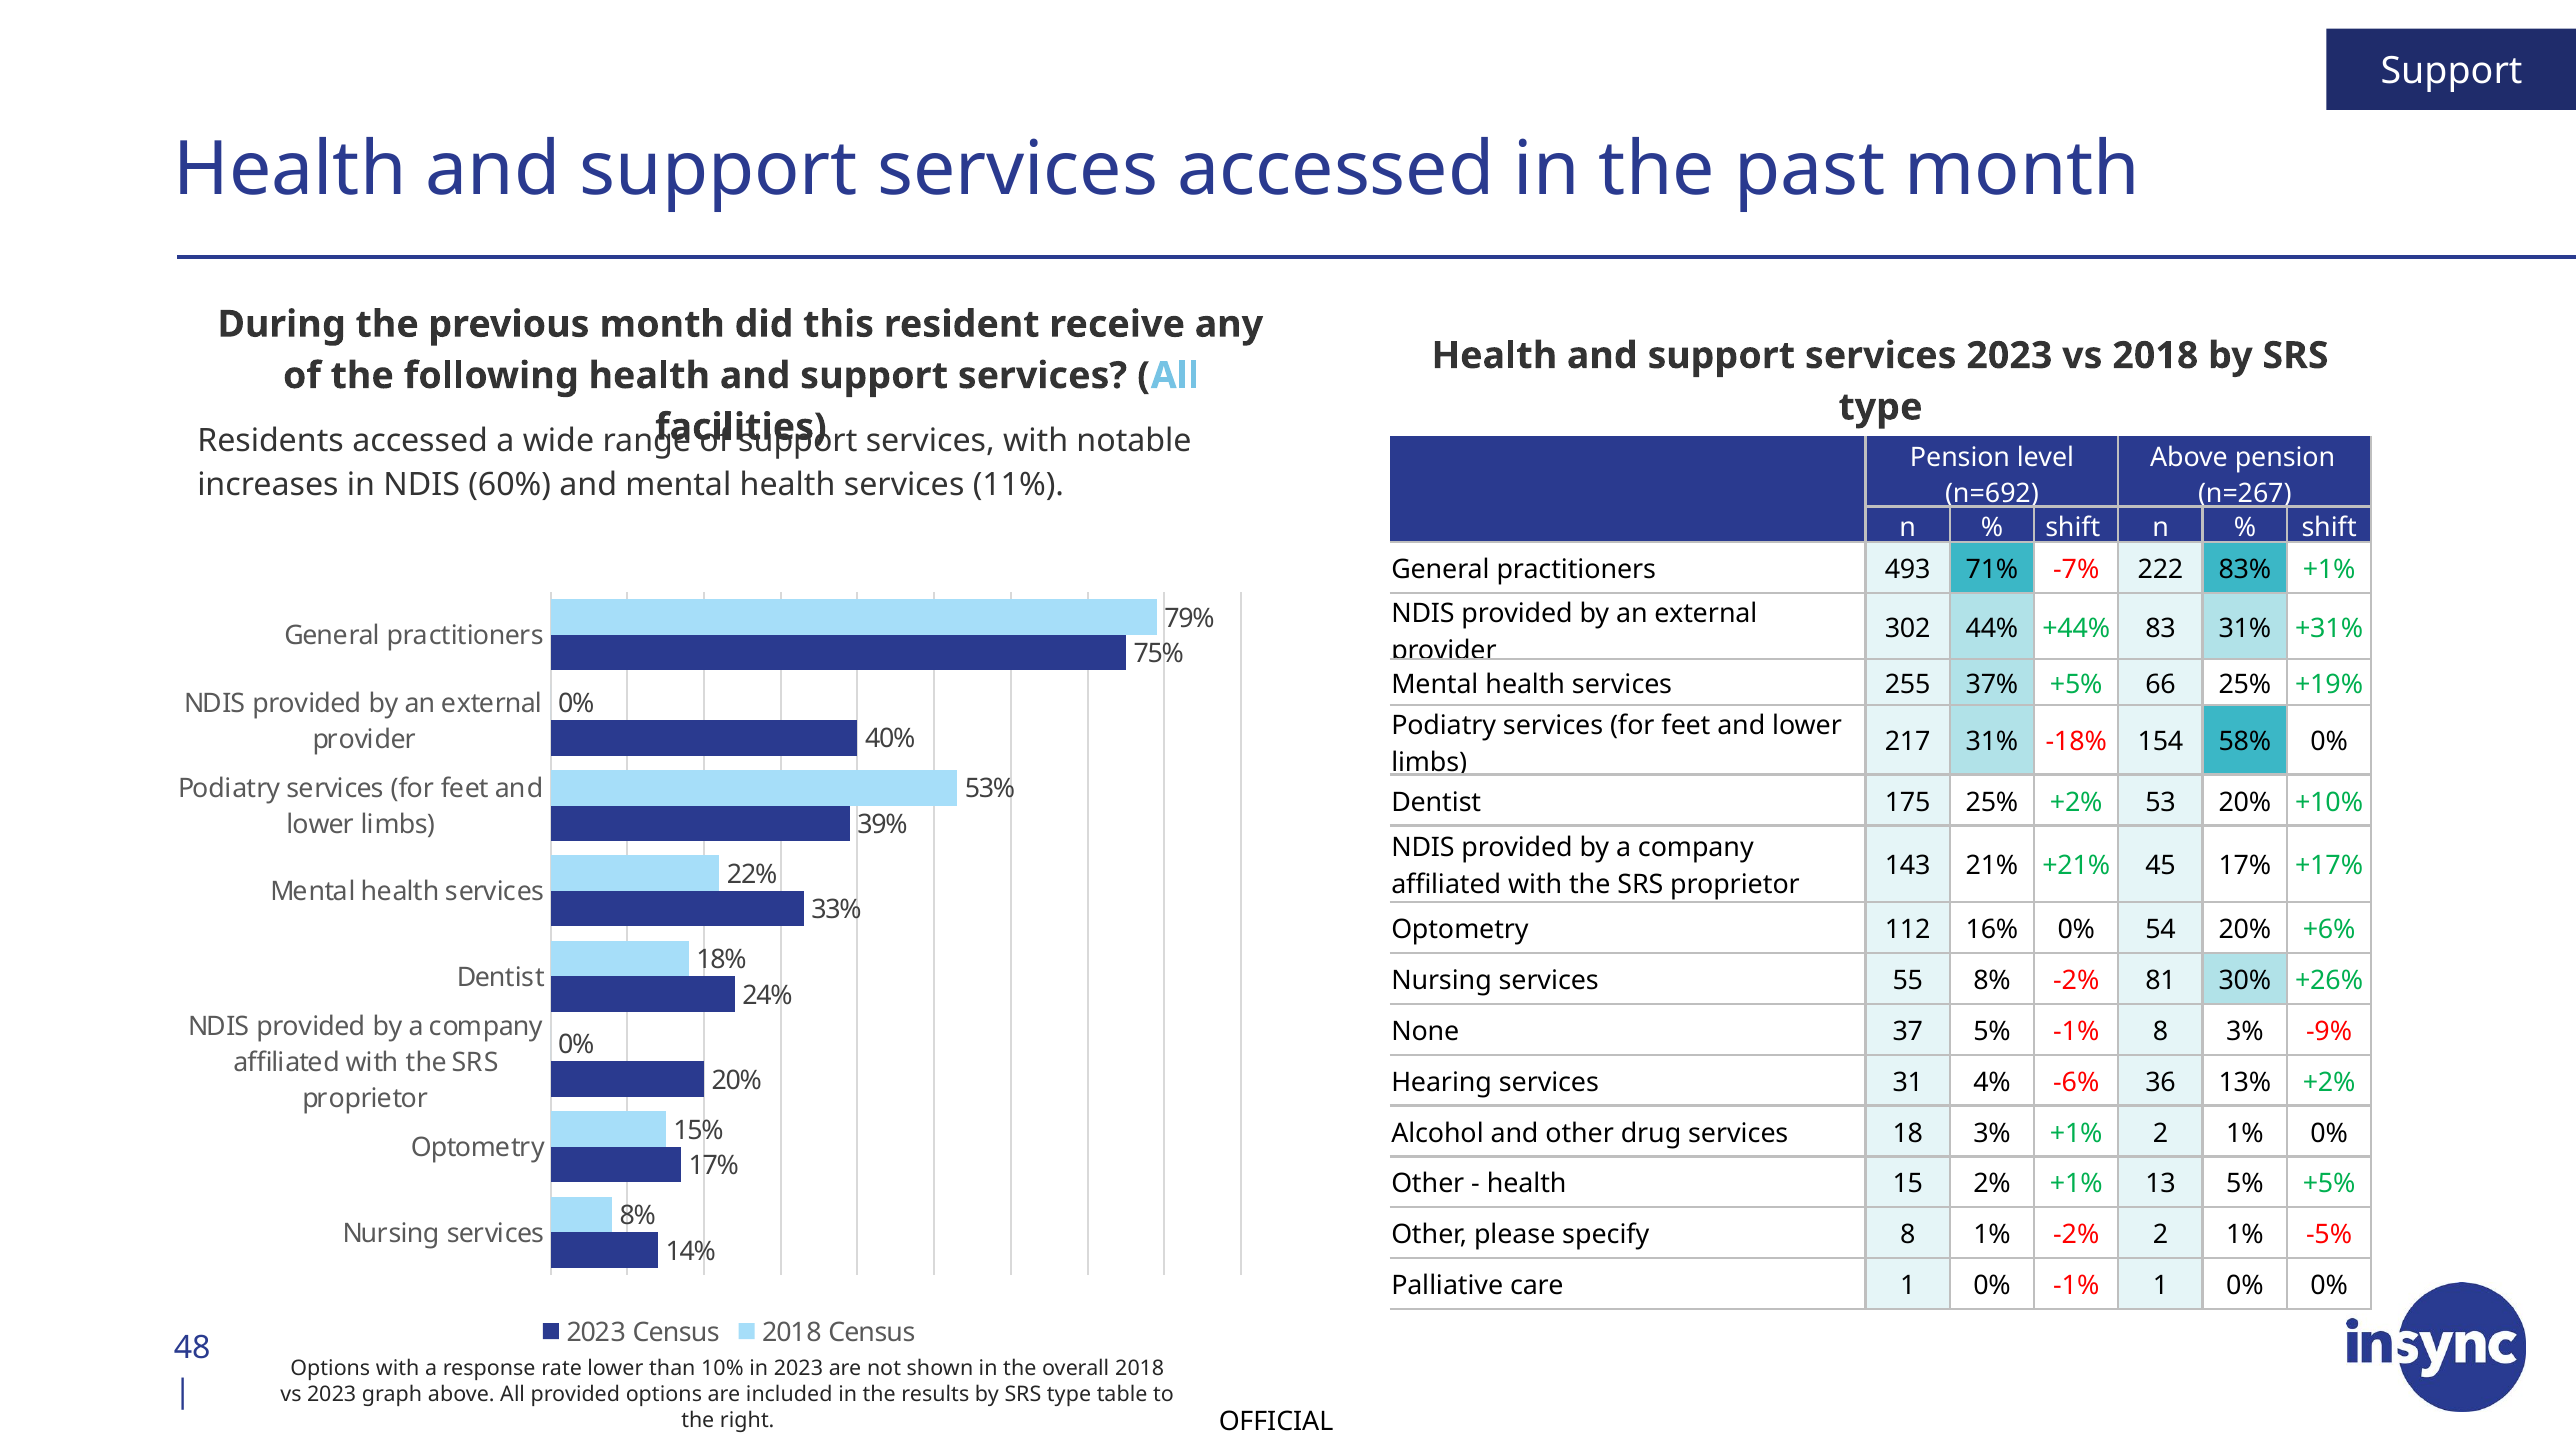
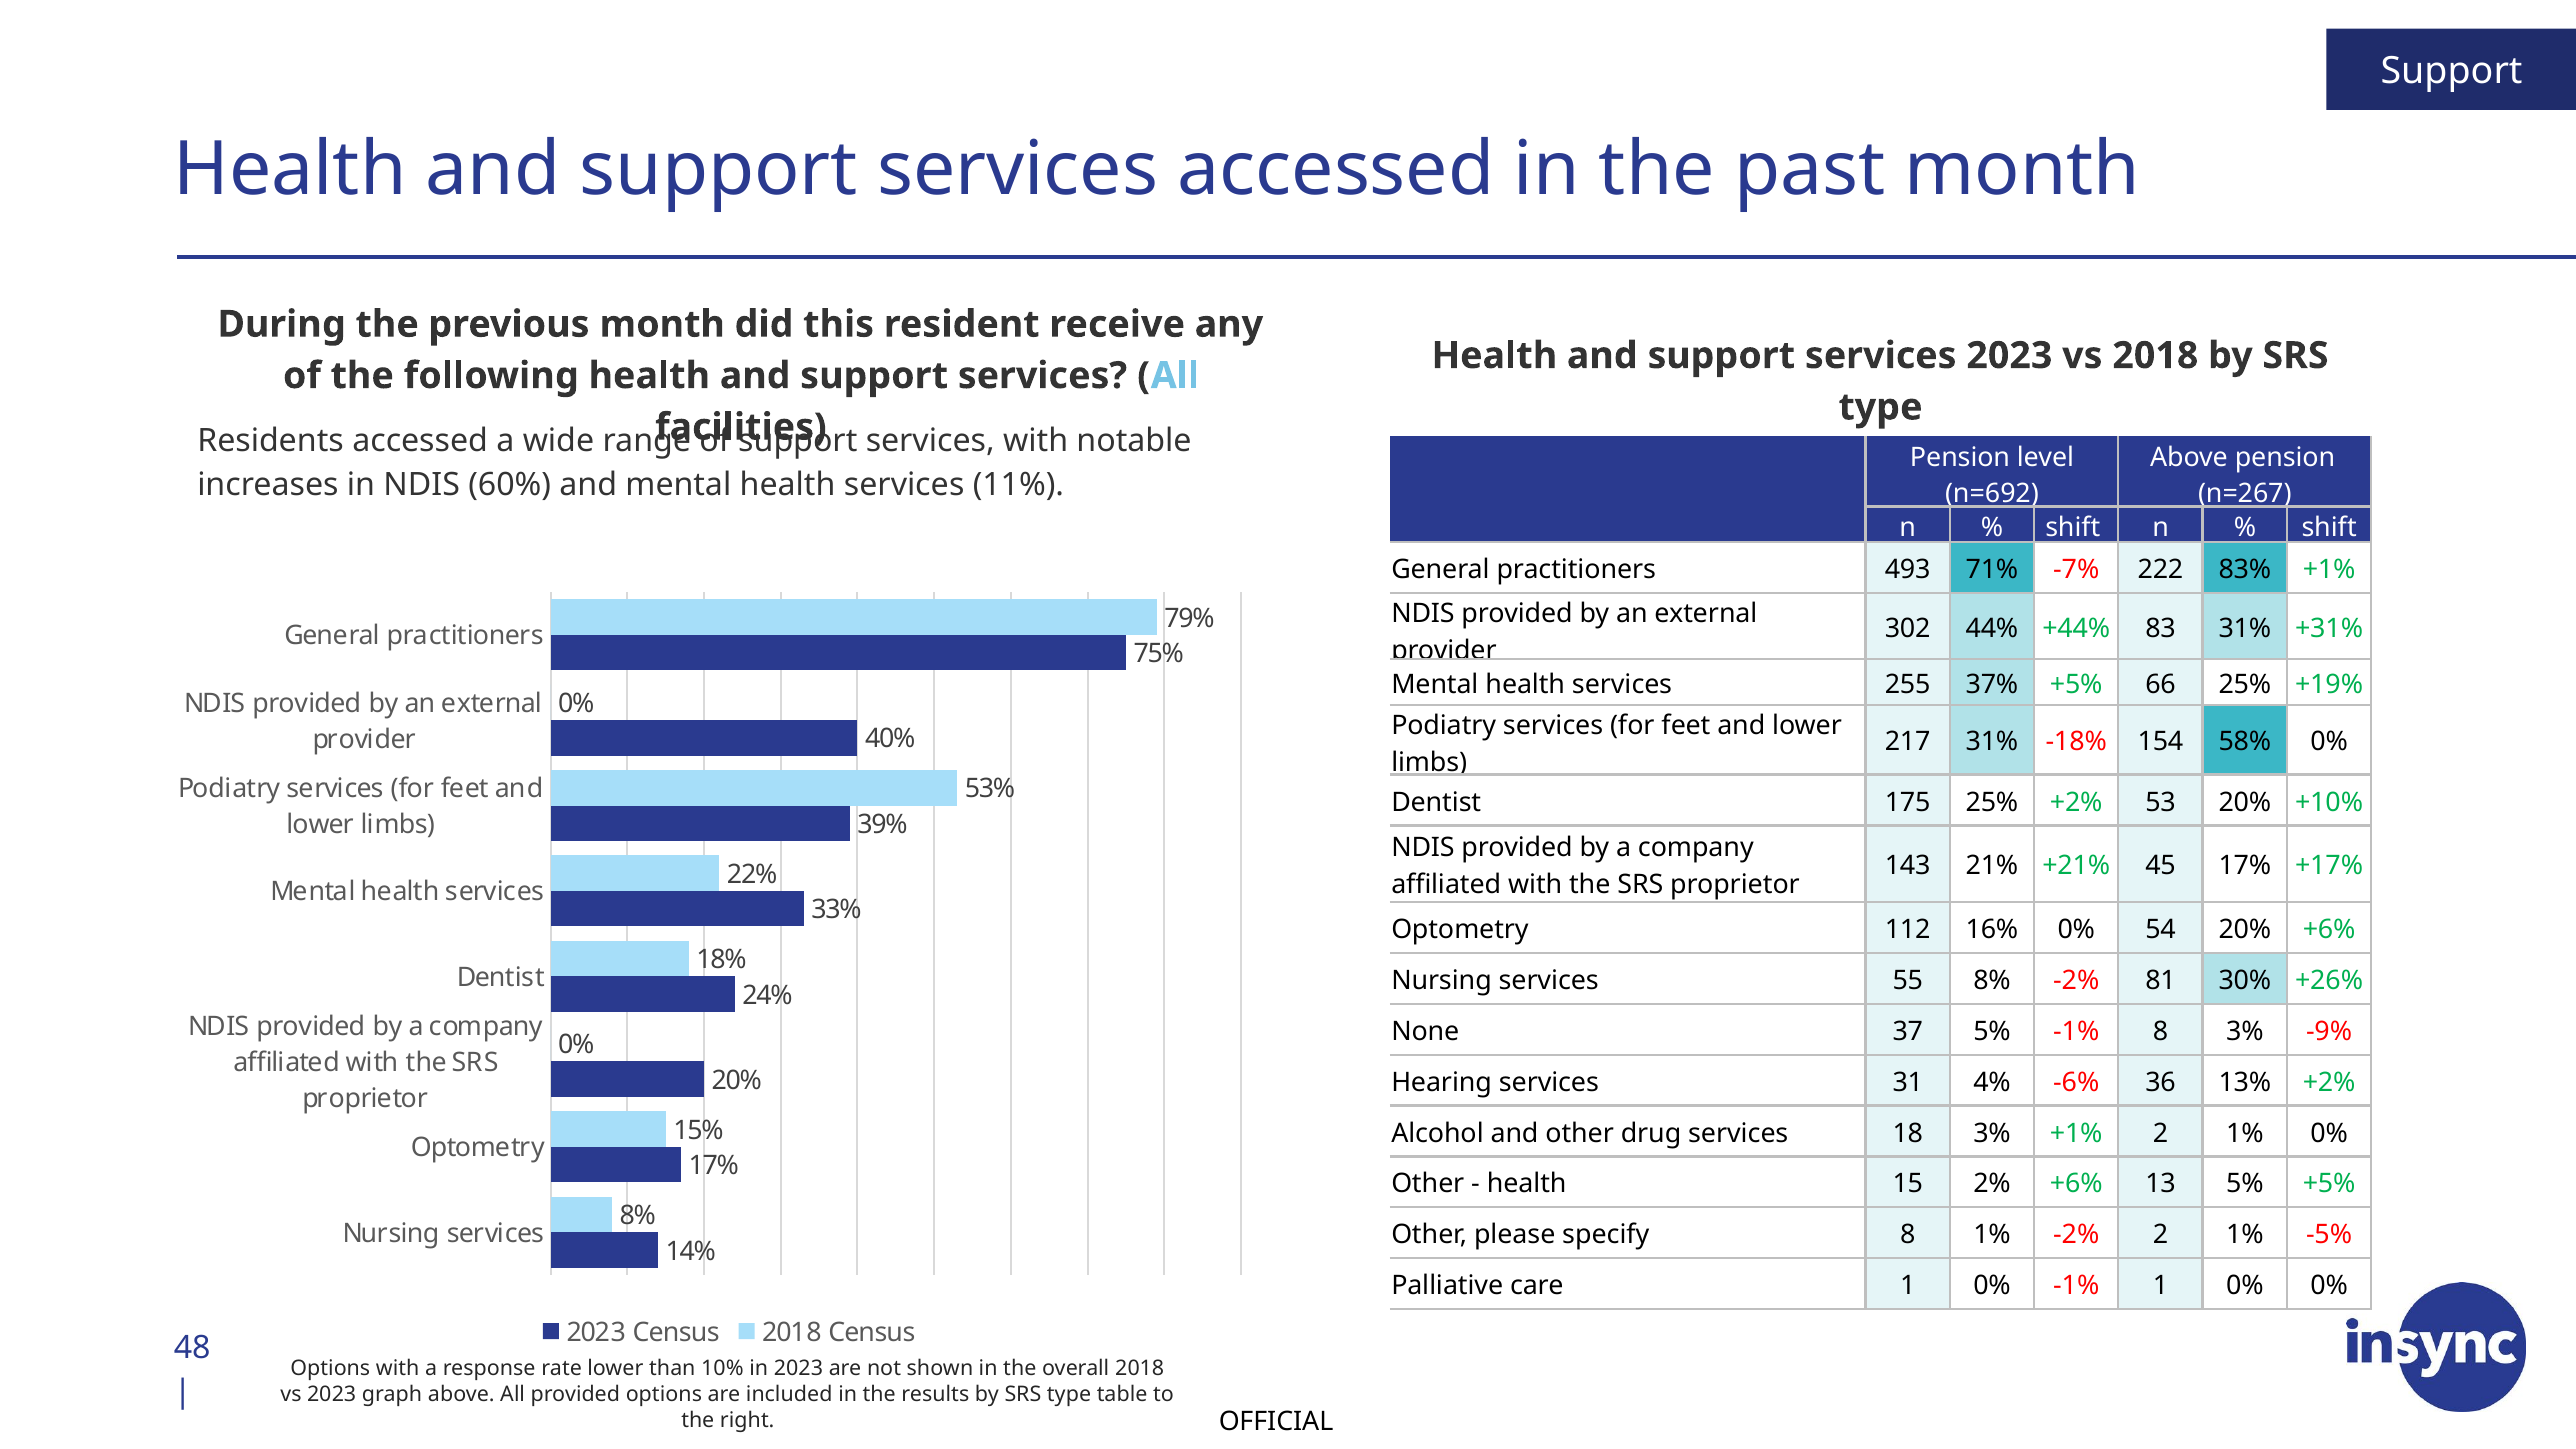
2% +1%: +1% -> +6%
